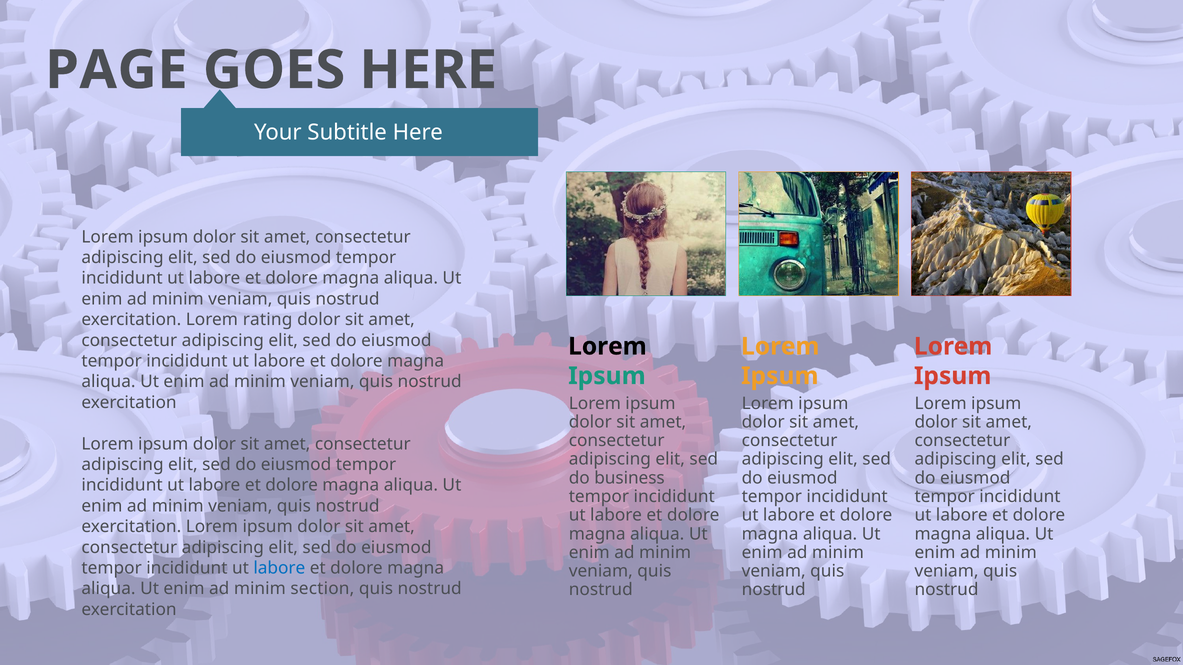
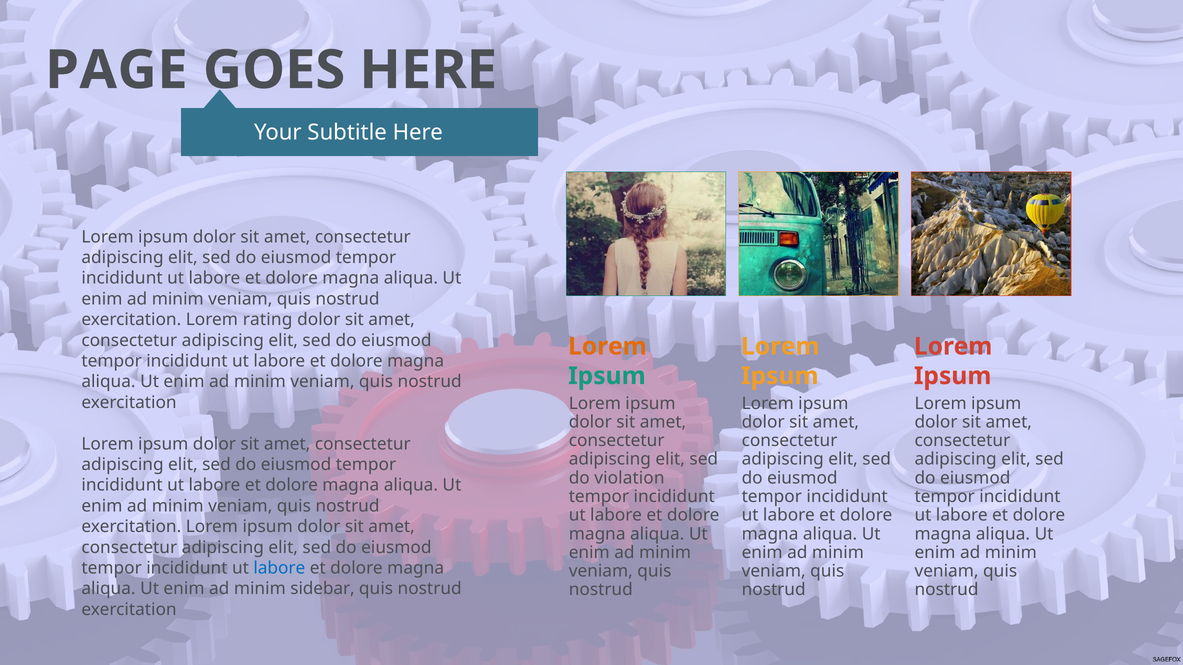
Lorem at (607, 347) colour: black -> orange
business: business -> violation
section: section -> sidebar
